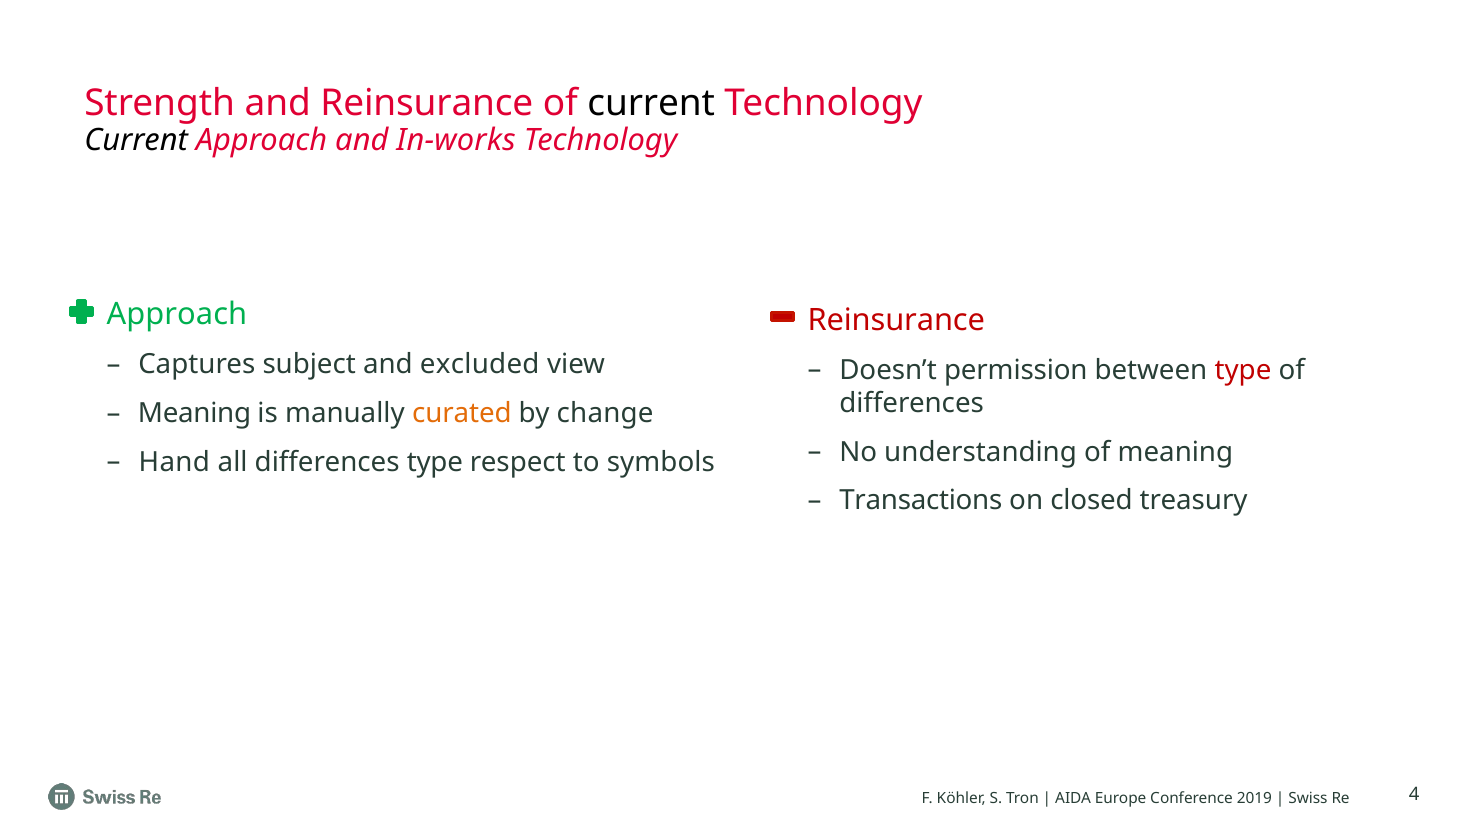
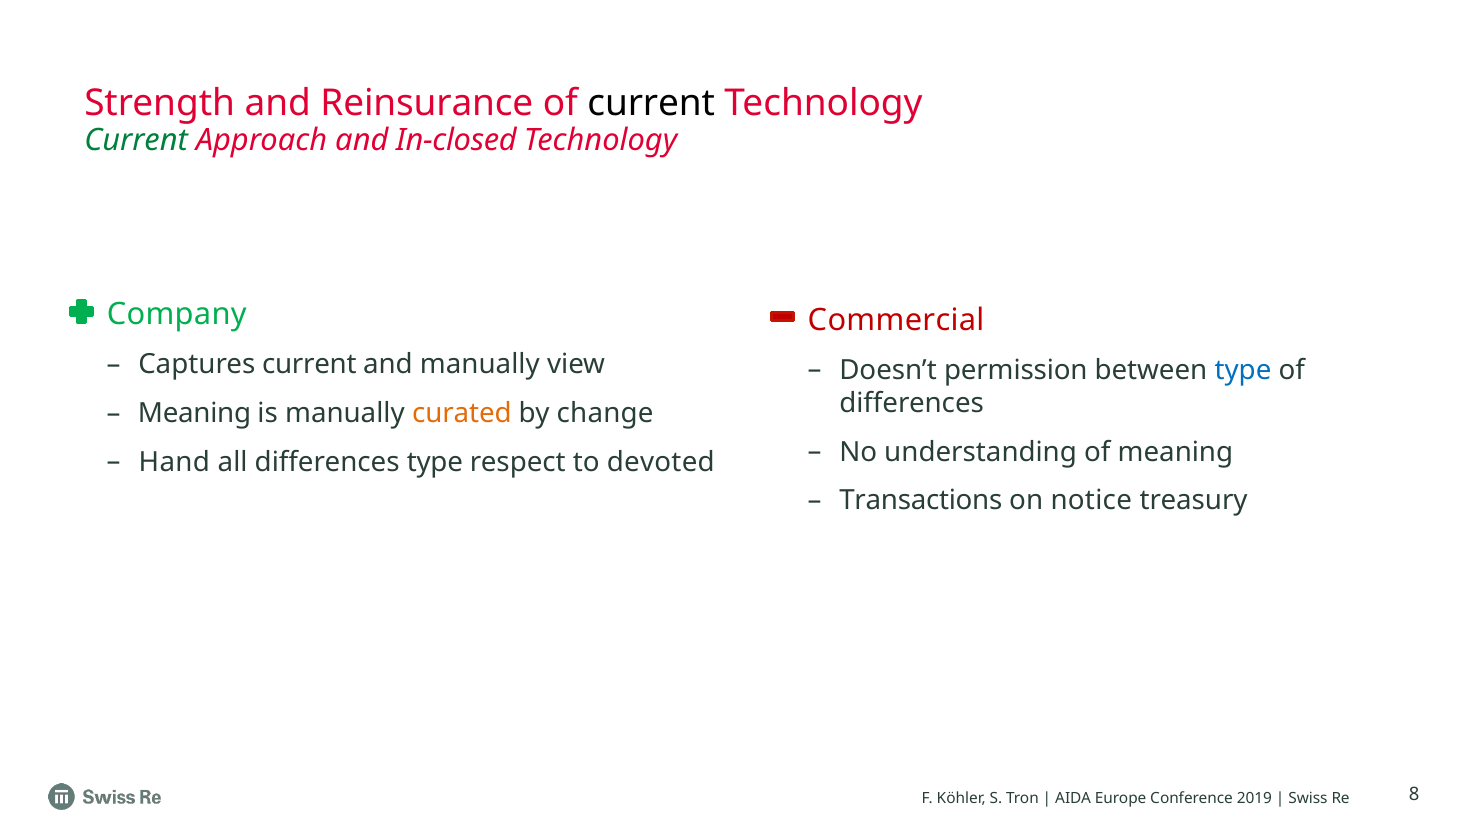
Current at (136, 140) colour: black -> green
In-works: In-works -> In-closed
Approach at (177, 314): Approach -> Company
Reinsurance at (896, 320): Reinsurance -> Commercial
Captures subject: subject -> current
and excluded: excluded -> manually
type at (1243, 370) colour: red -> blue
symbols: symbols -> devoted
closed: closed -> notice
4: 4 -> 8
